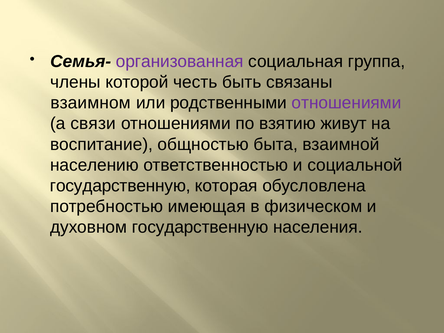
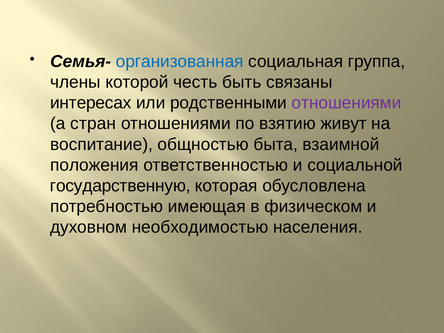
организованная colour: purple -> blue
взаимном: взаимном -> интересах
связи: связи -> стран
населению: населению -> положения
духовном государственную: государственную -> необходимостью
